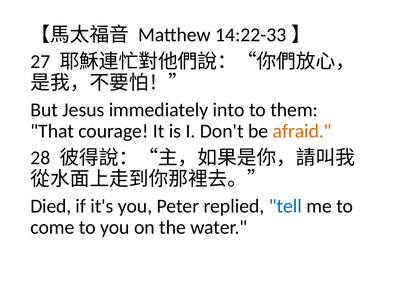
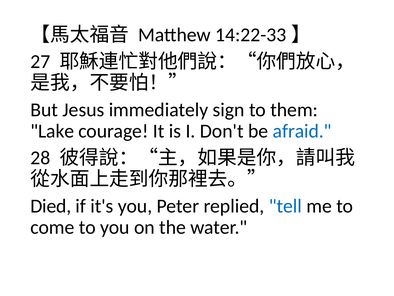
into: into -> sign
That: That -> Lake
afraid colour: orange -> blue
